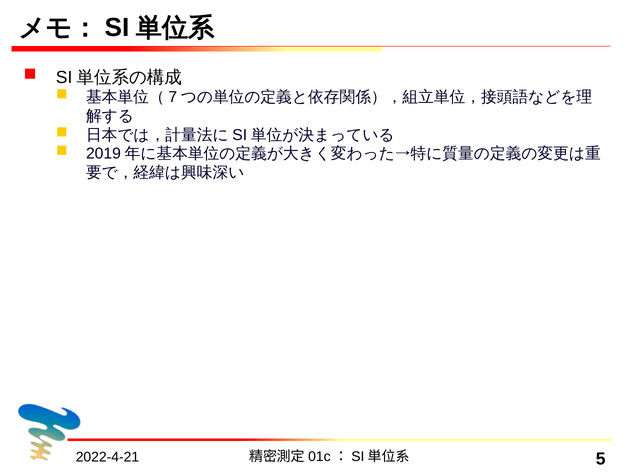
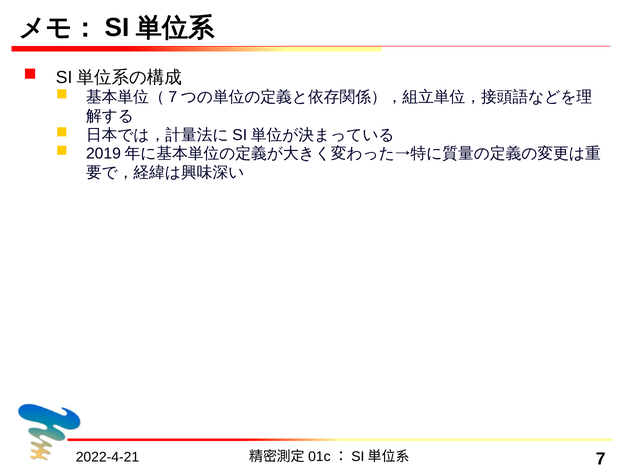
5: 5 -> 7
